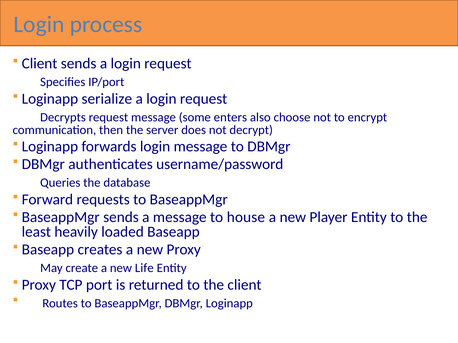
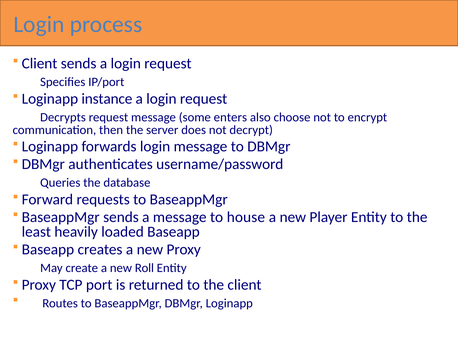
serialize: serialize -> instance
Life: Life -> Roll
